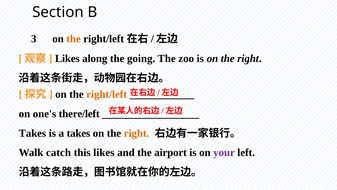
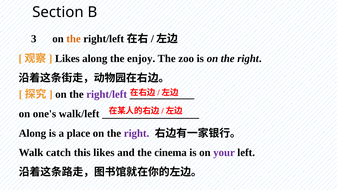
going: going -> enjoy
right/left at (107, 94) colour: orange -> purple
there/left: there/left -> walk/left
Takes at (32, 133): Takes -> Along
a takes: takes -> place
right at (137, 133) colour: orange -> purple
airport: airport -> cinema
